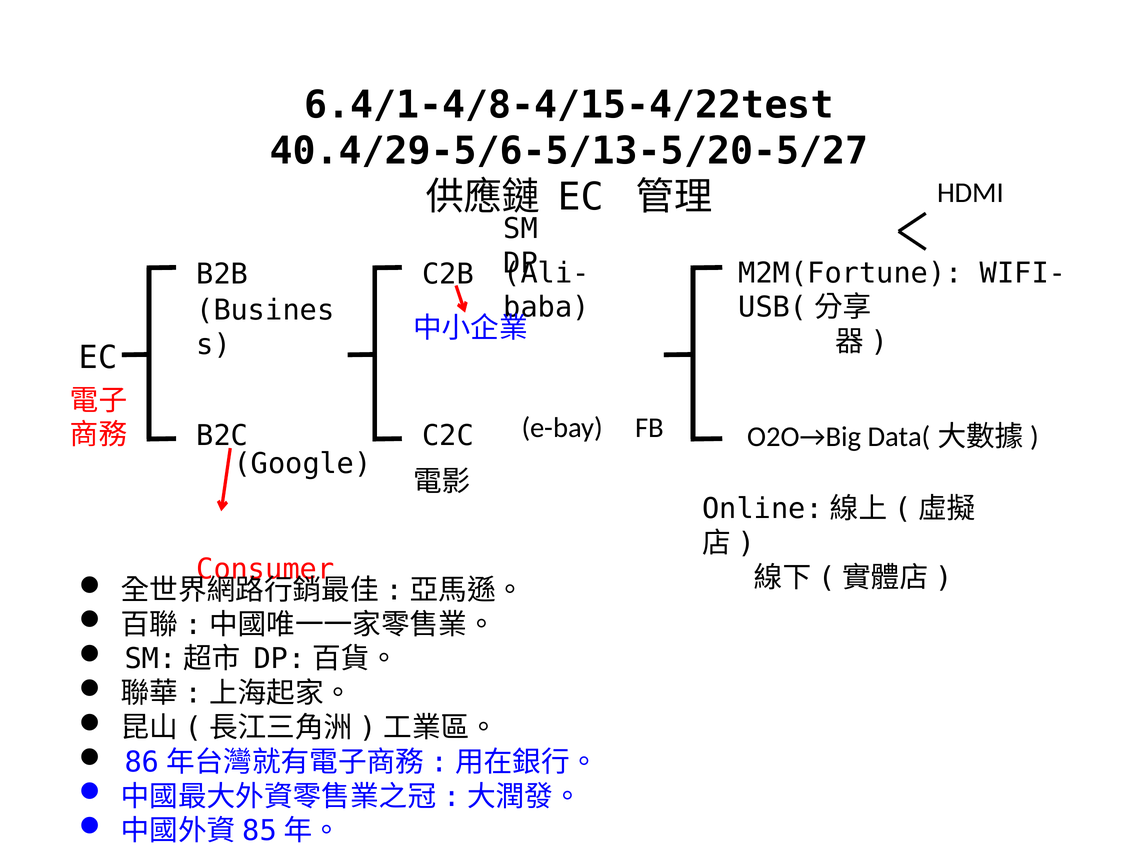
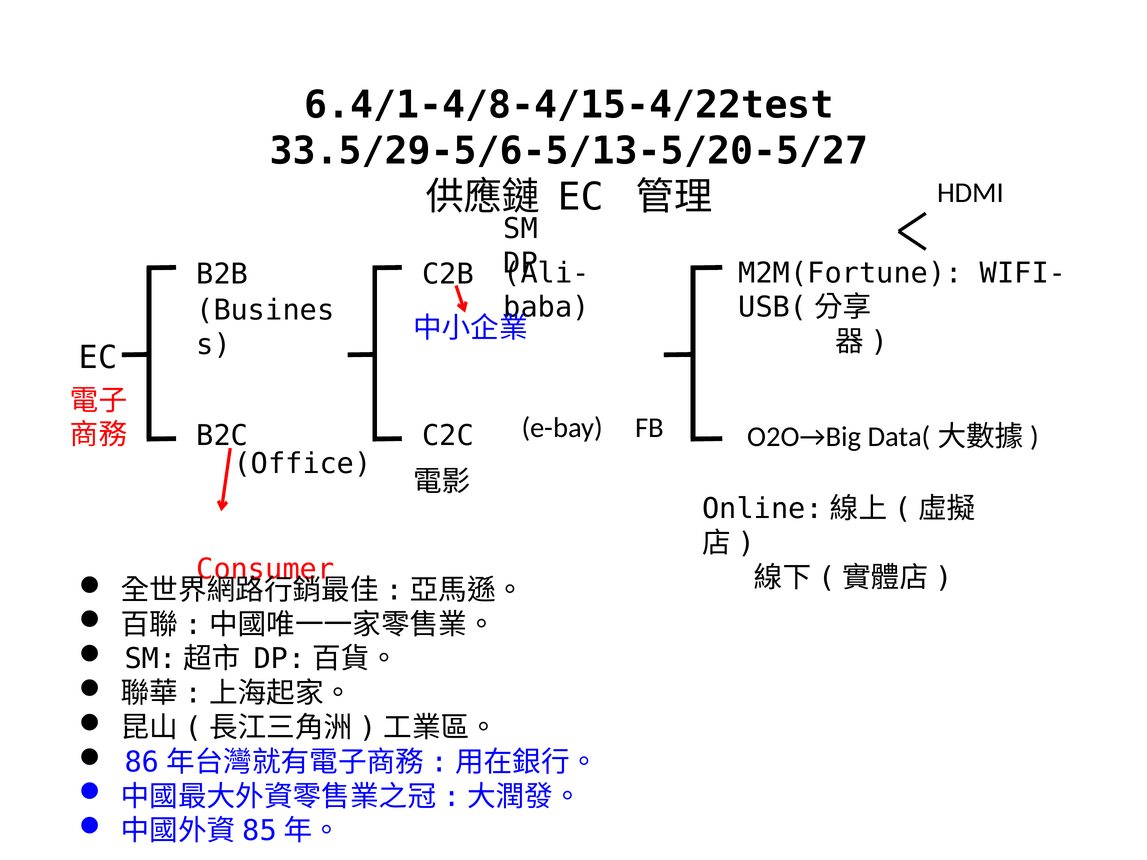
40.4/29-5/6-5/13-5/20-5/27: 40.4/29-5/6-5/13-5/20-5/27 -> 33.5/29-5/6-5/13-5/20-5/27
Google: Google -> Office
